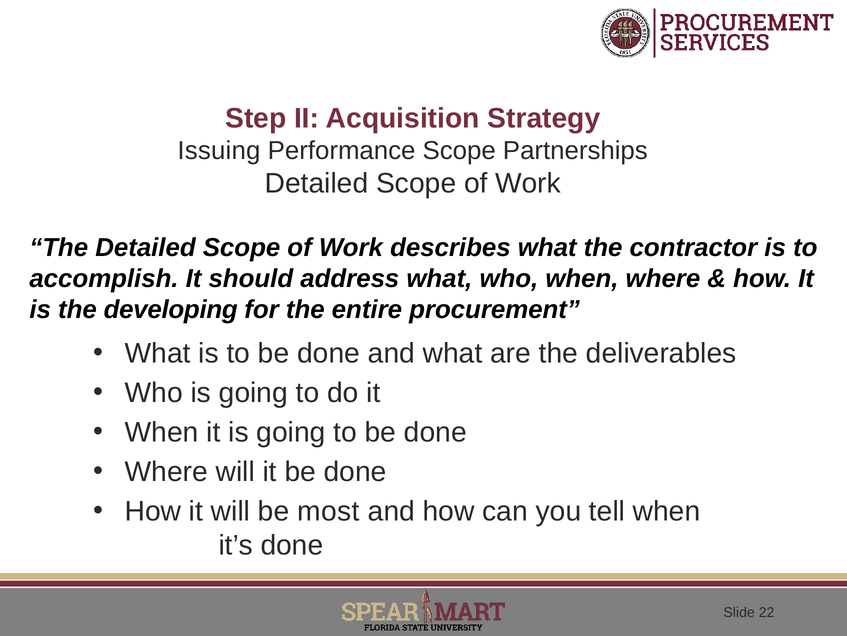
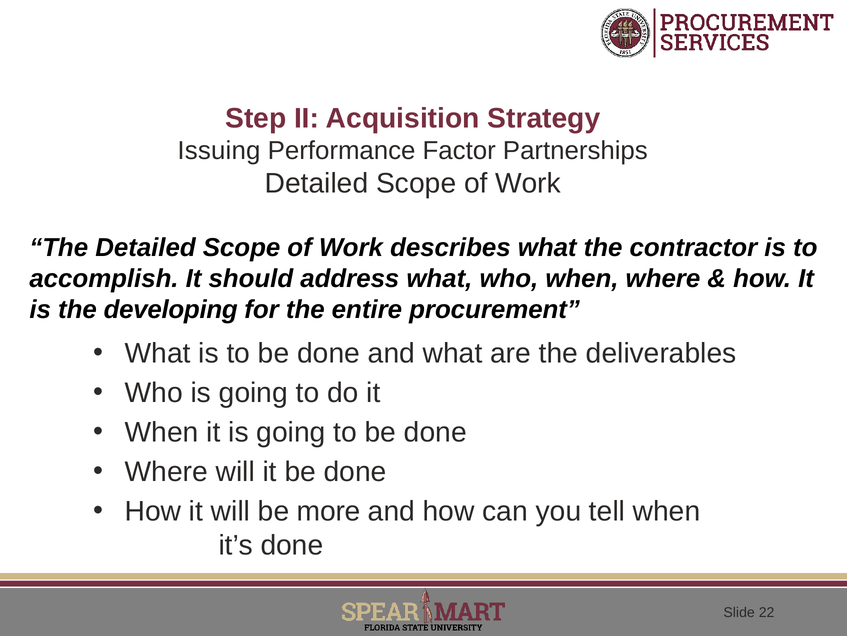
Performance Scope: Scope -> Factor
most: most -> more
